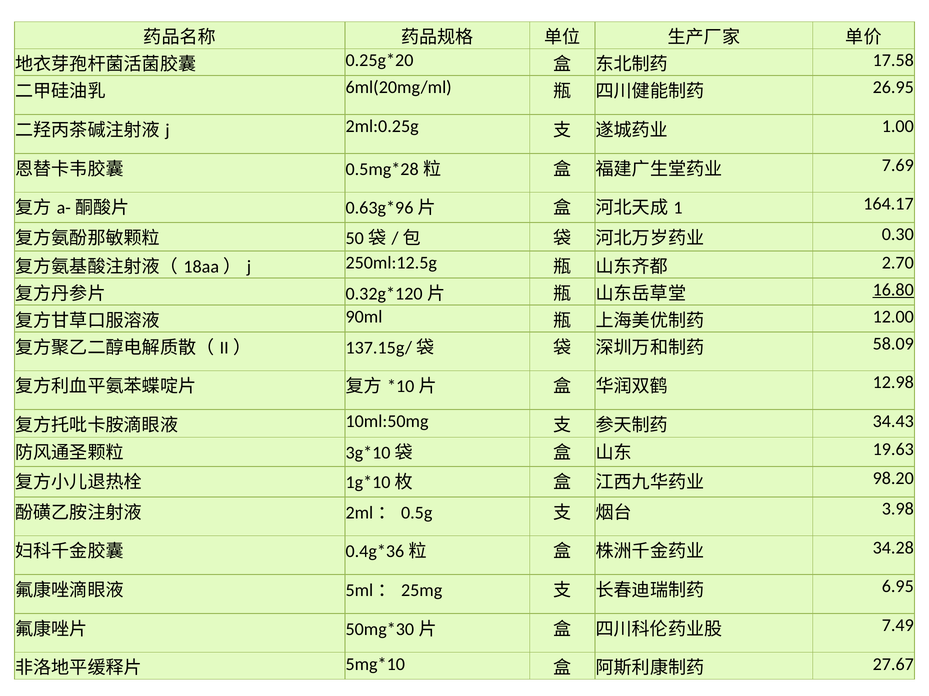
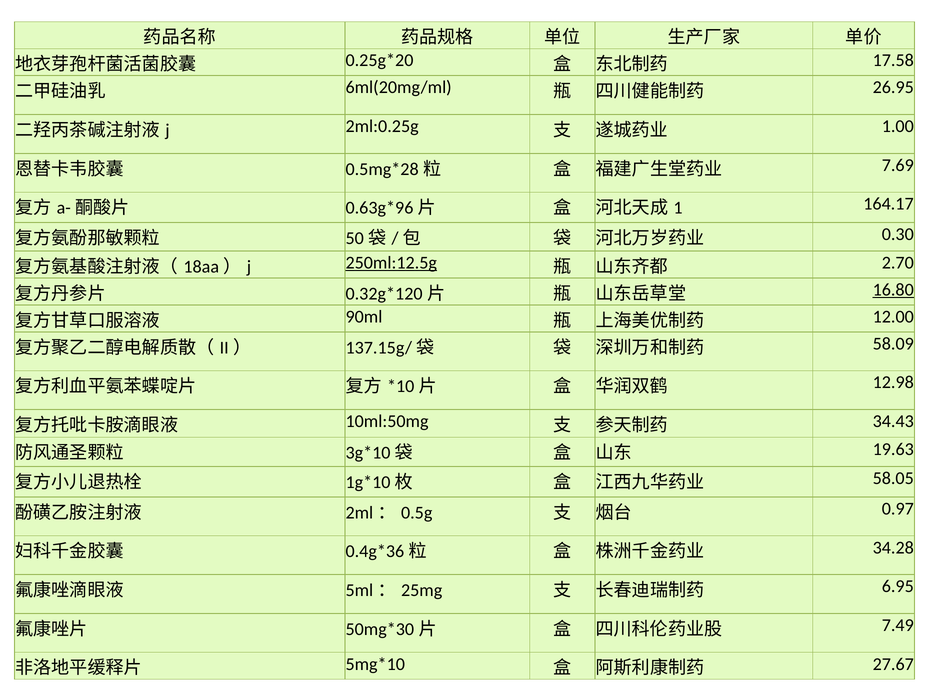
250ml:12.5g underline: none -> present
98.20: 98.20 -> 58.05
3.98: 3.98 -> 0.97
